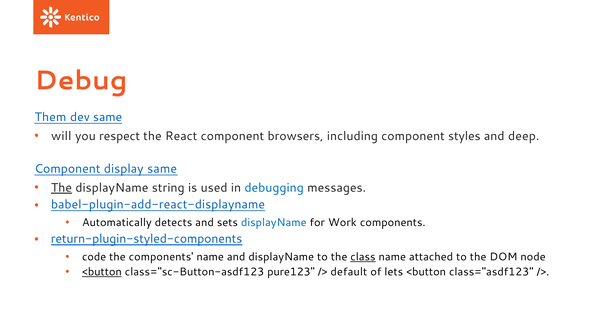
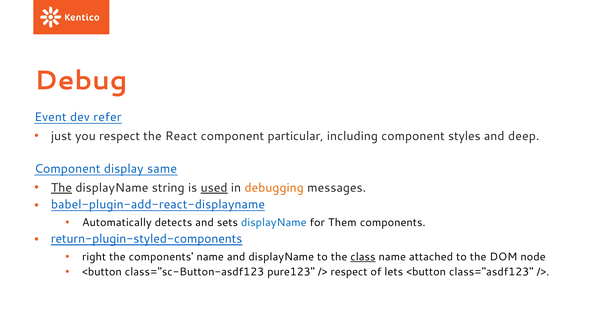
Them: Them -> Event
dev same: same -> refer
will: will -> just
browsers: browsers -> particular
used underline: none -> present
debugging colour: blue -> orange
Work: Work -> Them
code: code -> right
<button at (102, 272) underline: present -> none
default at (349, 272): default -> respect
